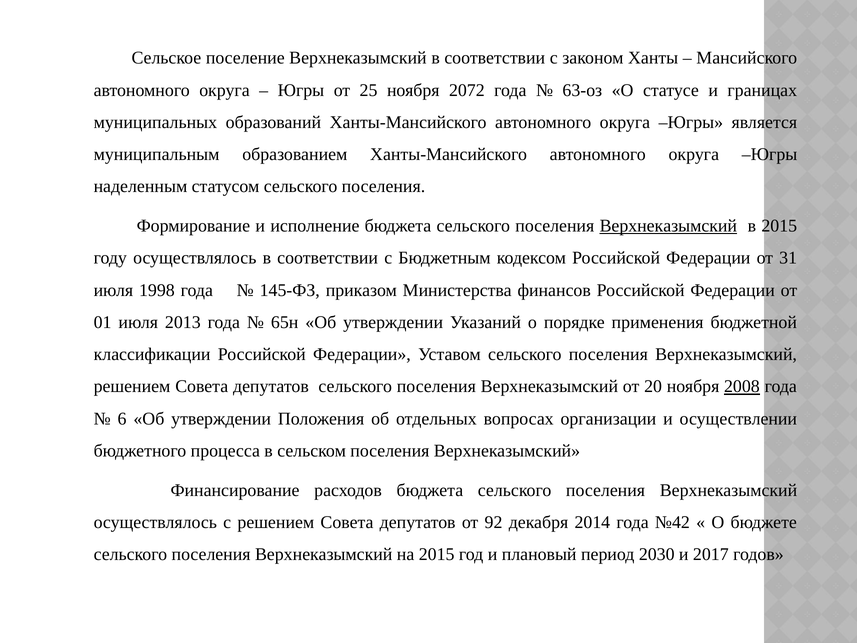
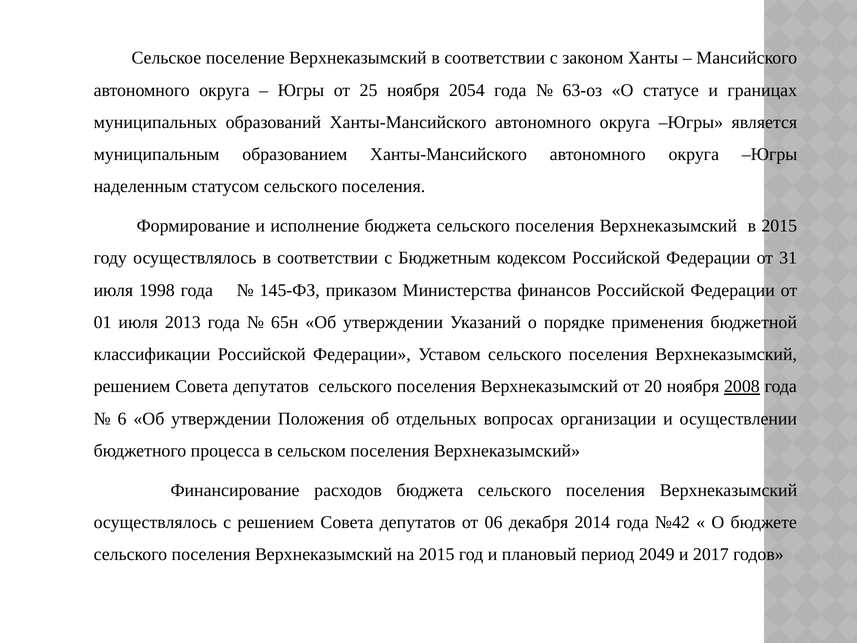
2072: 2072 -> 2054
Верхнеказымский at (668, 226) underline: present -> none
92: 92 -> 06
2030: 2030 -> 2049
